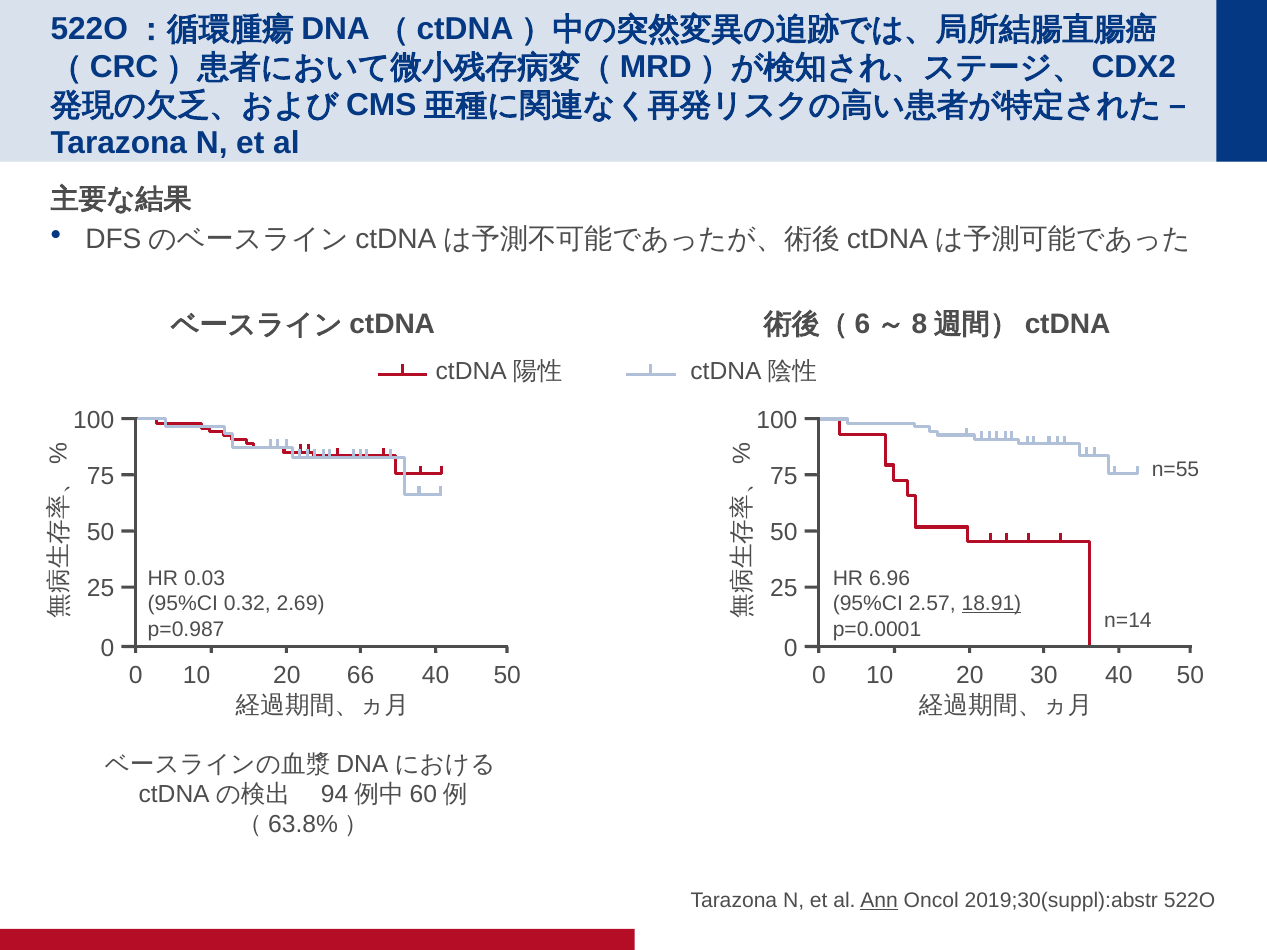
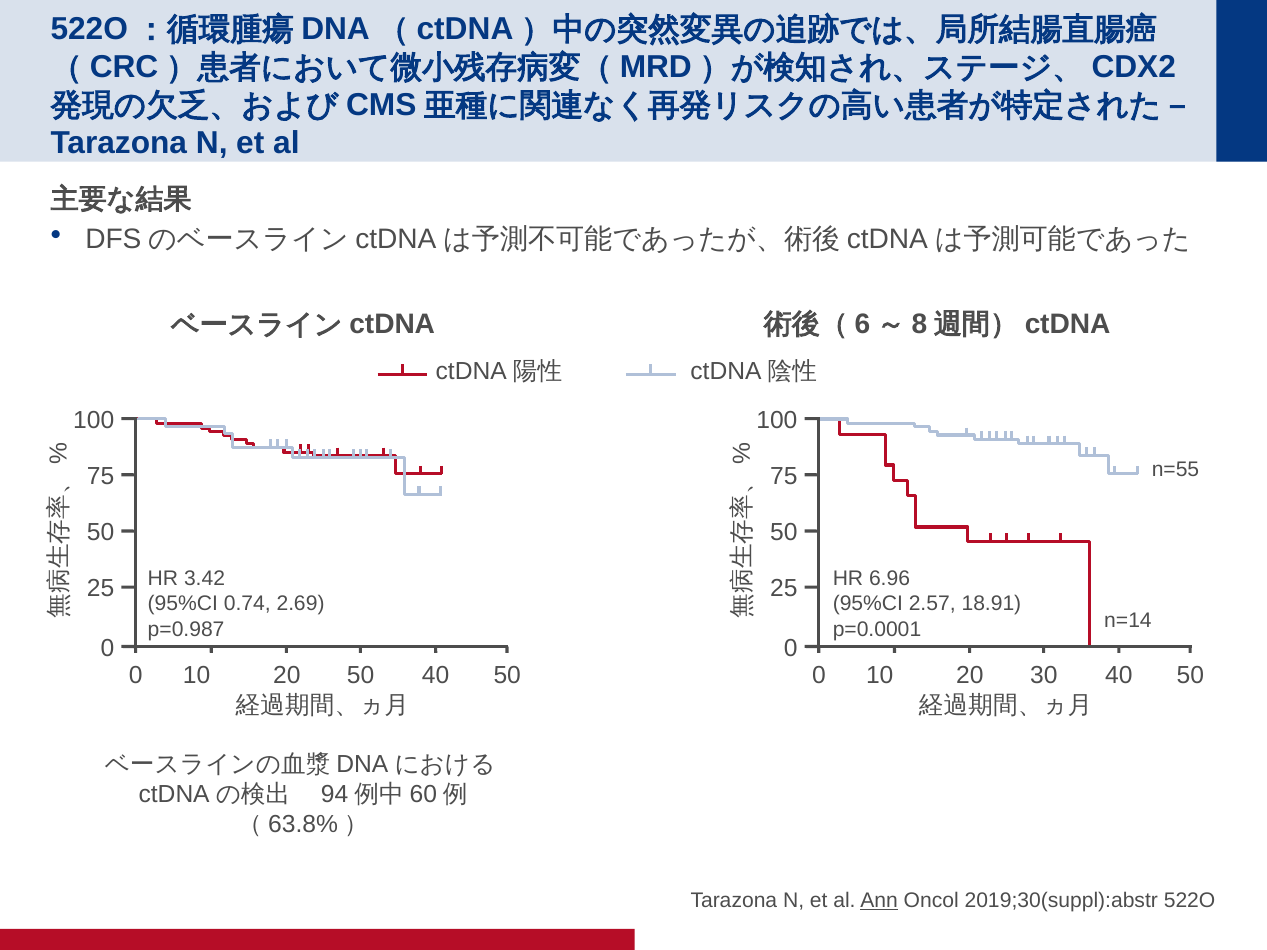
0.03: 0.03 -> 3.42
0.32: 0.32 -> 0.74
18.91 underline: present -> none
20 66: 66 -> 50
